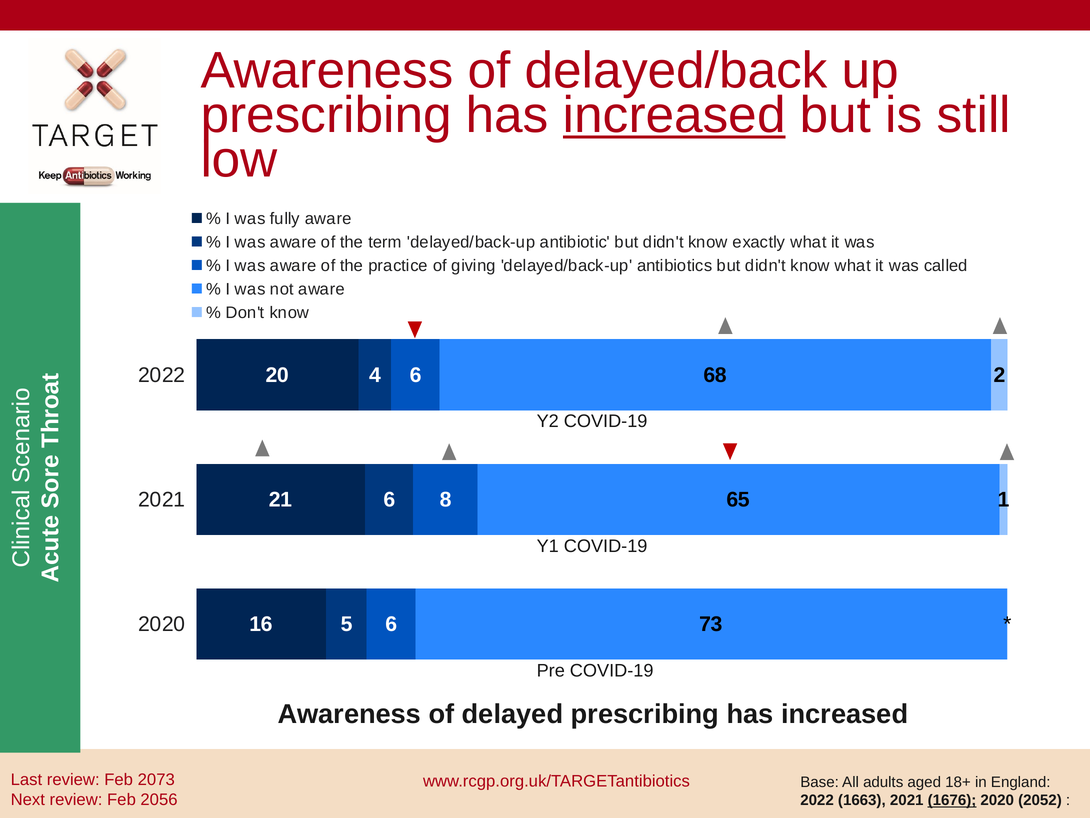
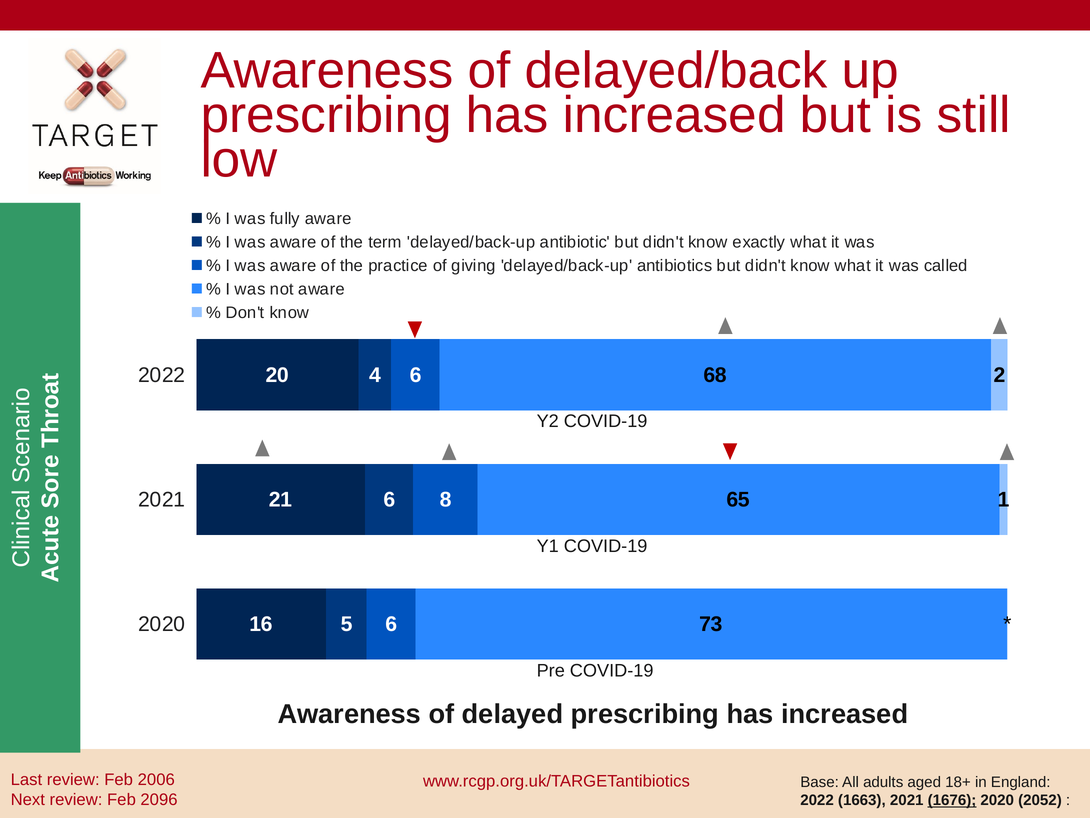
increased at (674, 115) underline: present -> none
2073: 2073 -> 2006
2056: 2056 -> 2096
